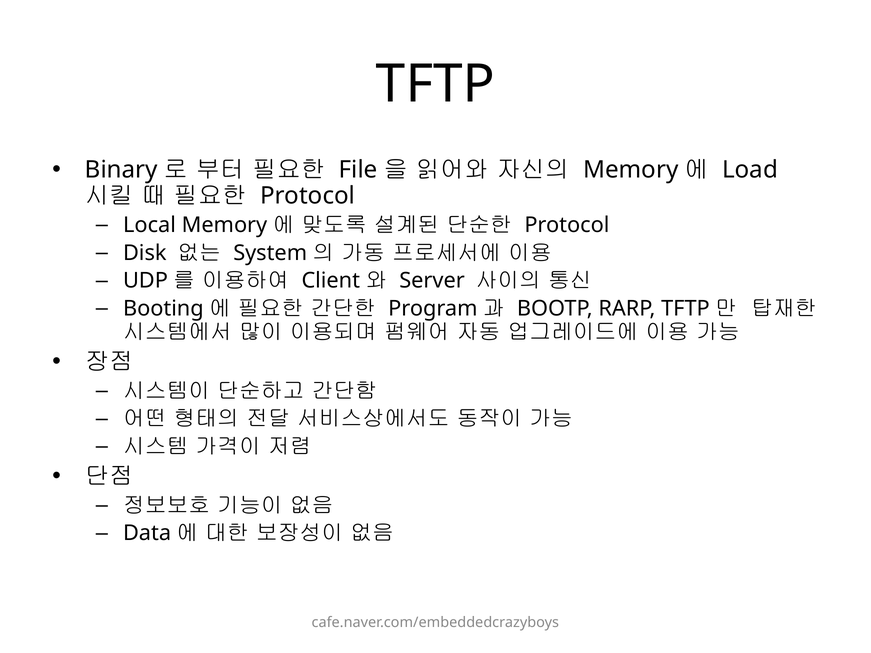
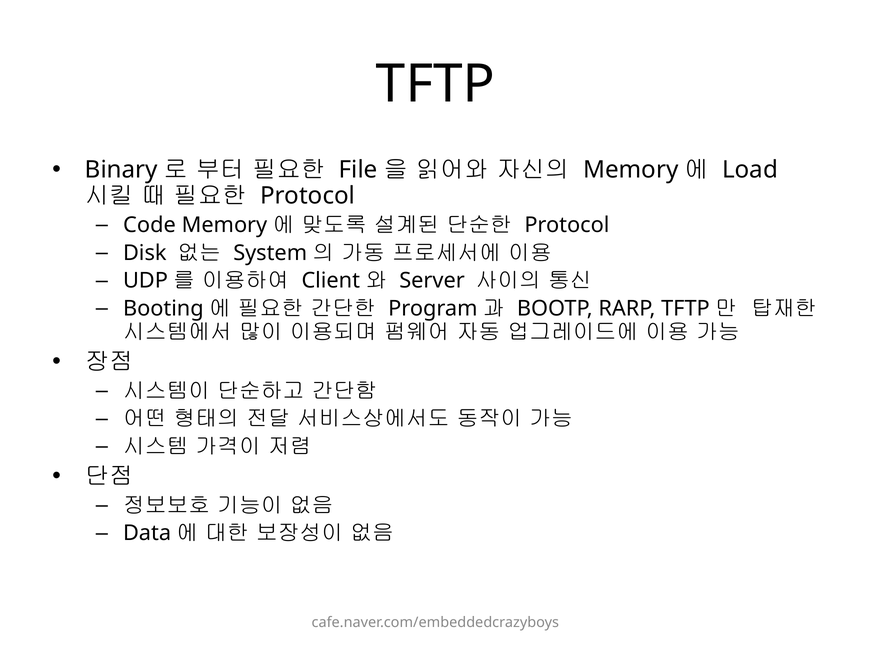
Local: Local -> Code
